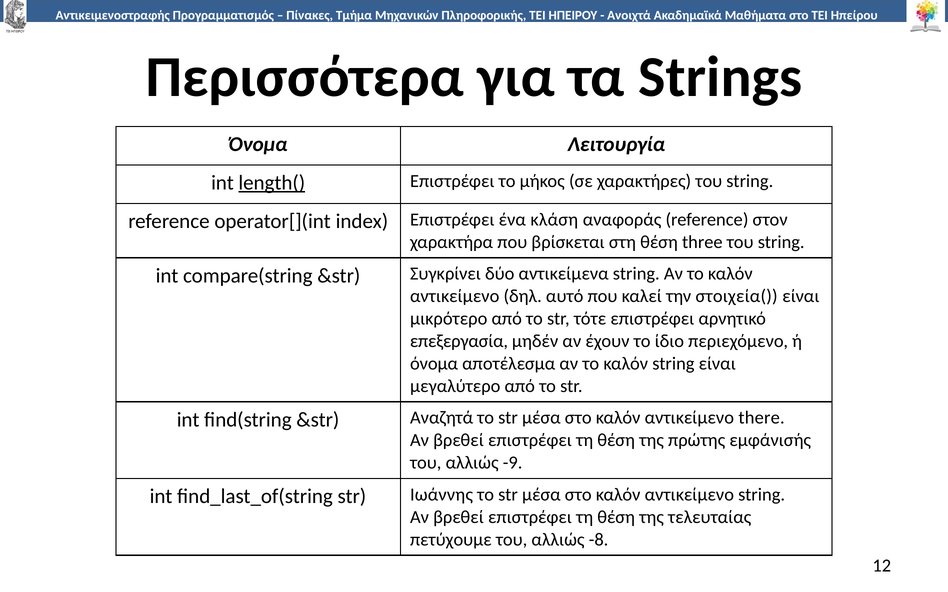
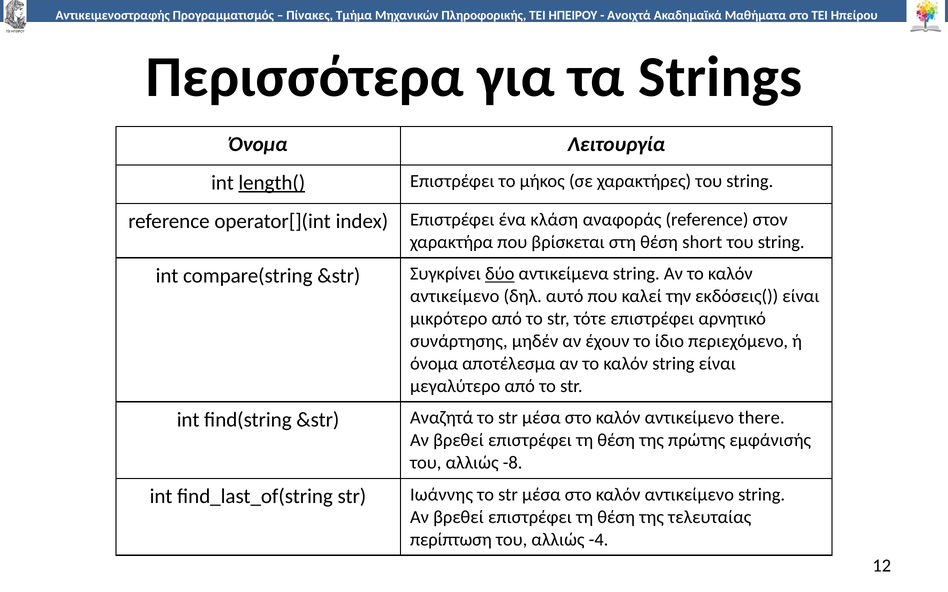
three: three -> short
δύο underline: none -> present
στοιχεία(: στοιχεία( -> εκδόσεις(
επεξεργασία: επεξεργασία -> συνάρτησης
-9: -9 -> -8
πετύχουμε: πετύχουμε -> περίπτωση
-8: -8 -> -4
